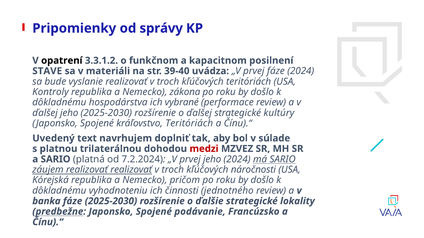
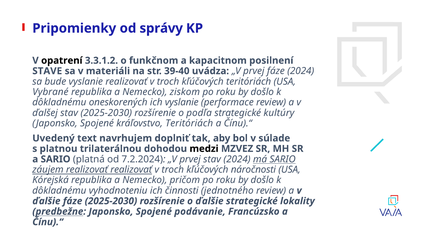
Kontroly: Kontroly -> Vybrané
zákona: zákona -> ziskom
hospodárstva: hospodárstva -> oneskorených
ich vybrané: vybrané -> vyslanie
ďalšej jeho: jeho -> stav
o ďalšej: ďalšej -> podľa
medzi colour: red -> black
prvej jeho: jeho -> stav
banka at (46, 201): banka -> ďalšie
